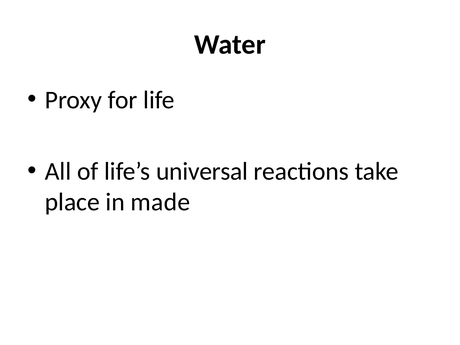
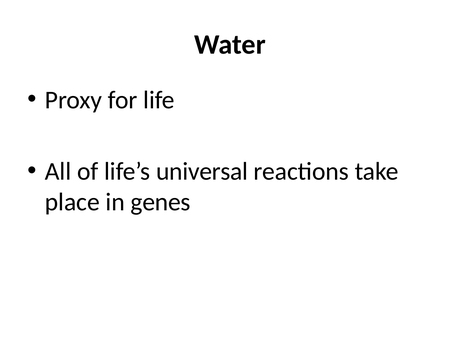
made: made -> genes
